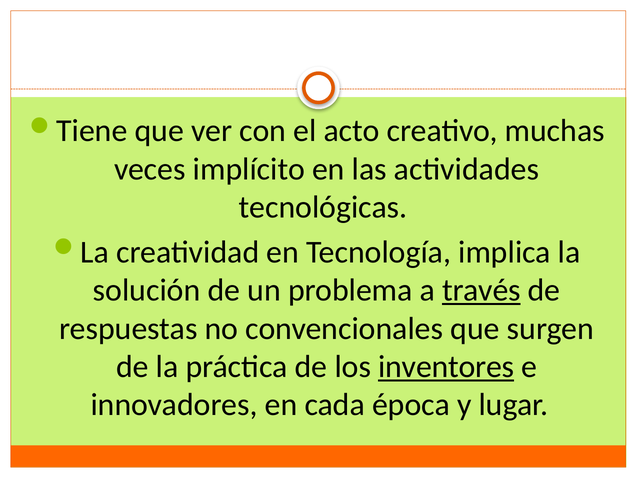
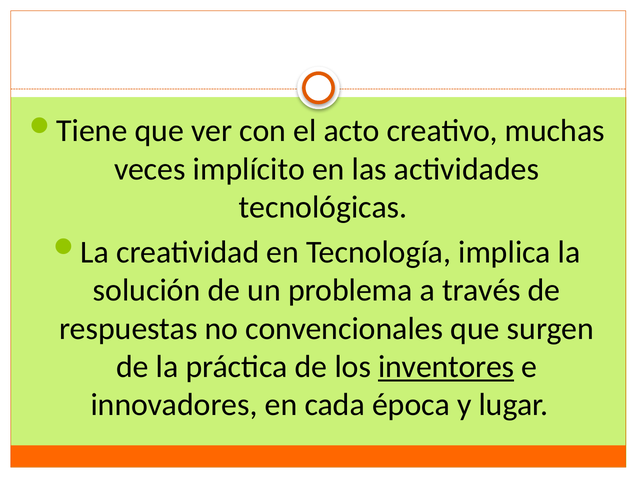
través underline: present -> none
